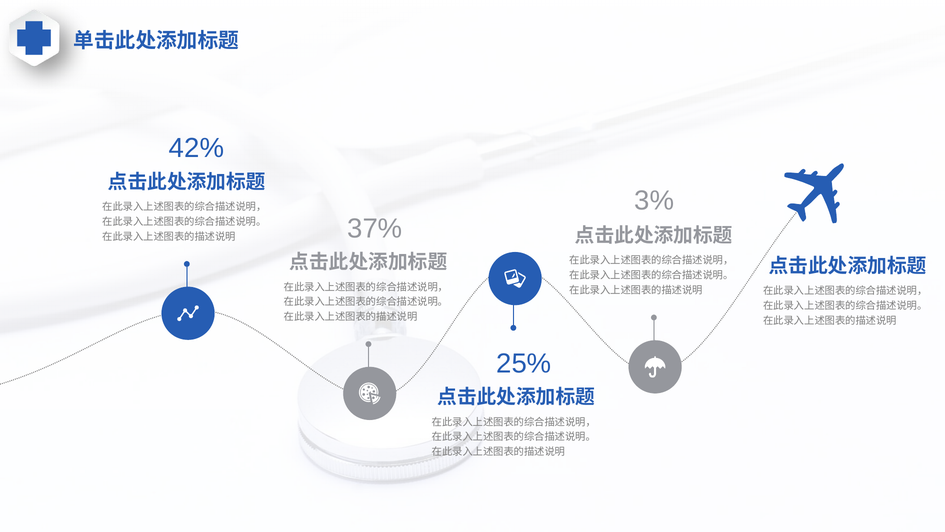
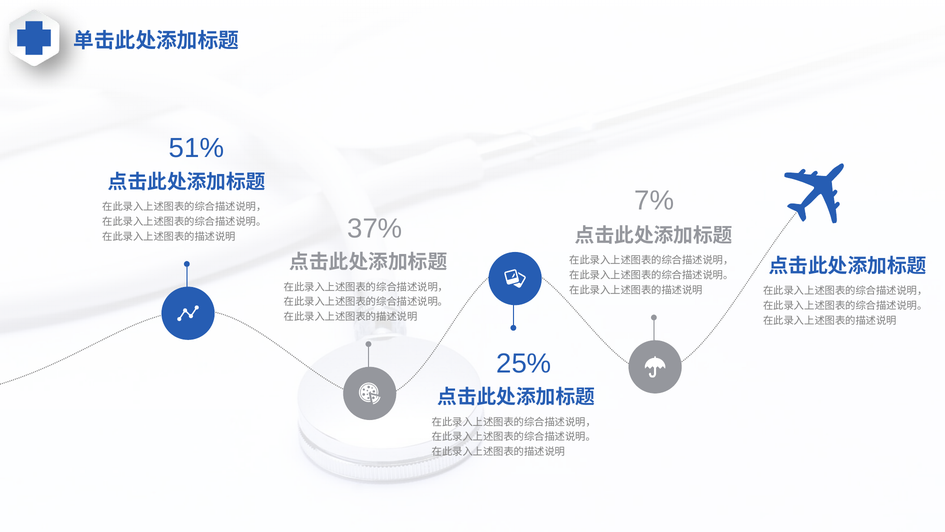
42%: 42% -> 51%
3%: 3% -> 7%
